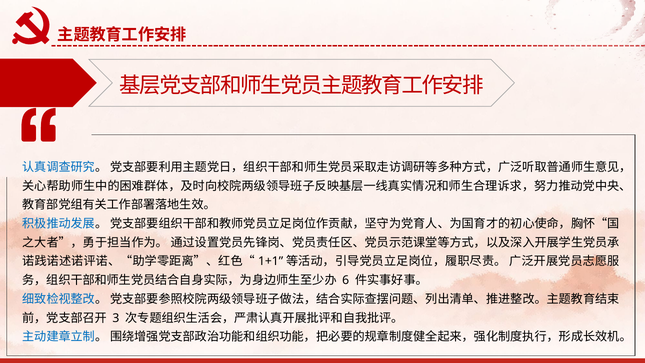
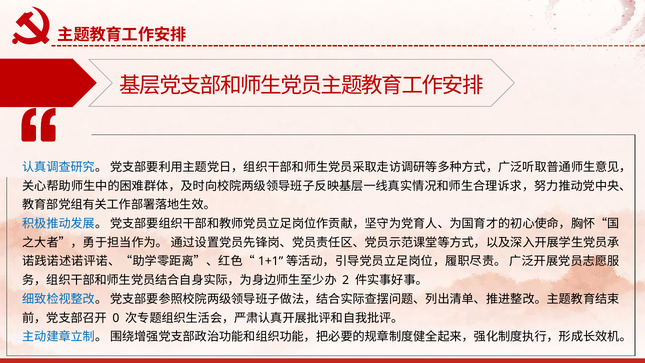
6: 6 -> 2
3: 3 -> 0
